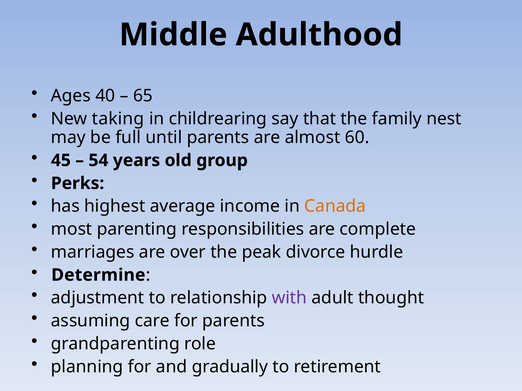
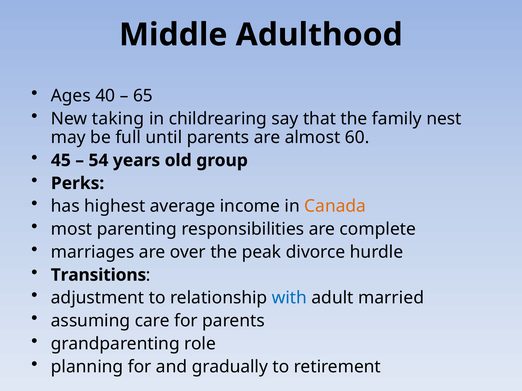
Determine: Determine -> Transitions
with colour: purple -> blue
thought: thought -> married
